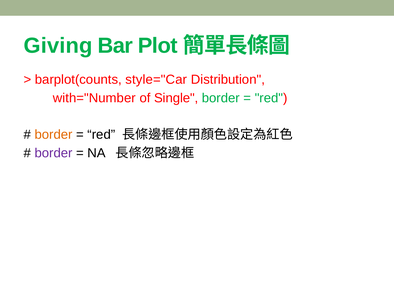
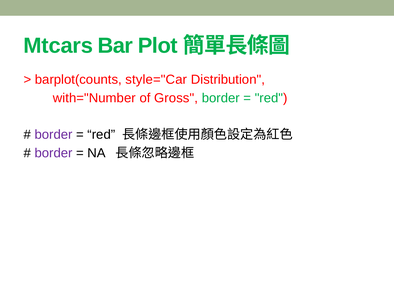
Giving: Giving -> Mtcars
Single: Single -> Gross
border at (54, 135) colour: orange -> purple
